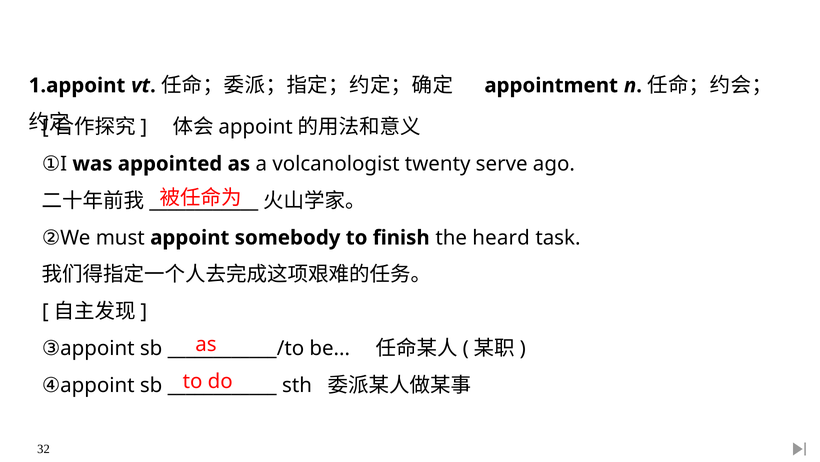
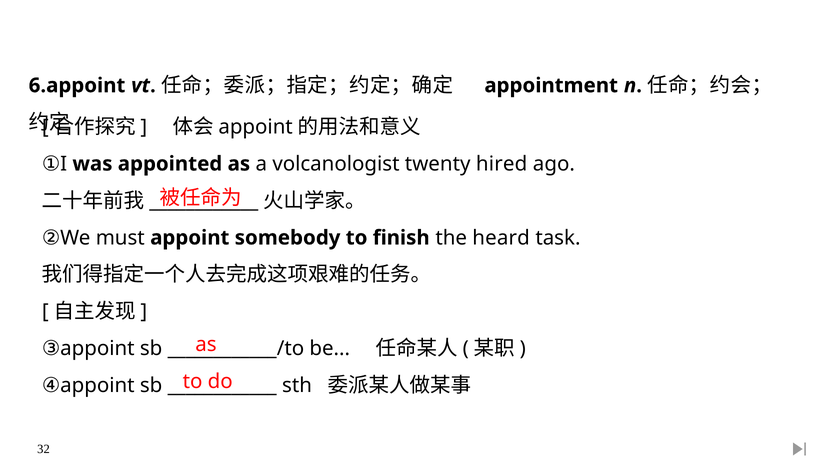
1.appoint: 1.appoint -> 6.appoint
serve: serve -> hired
